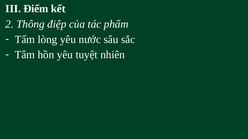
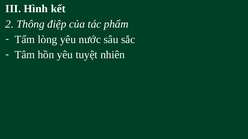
Điểm: Điểm -> Hình
